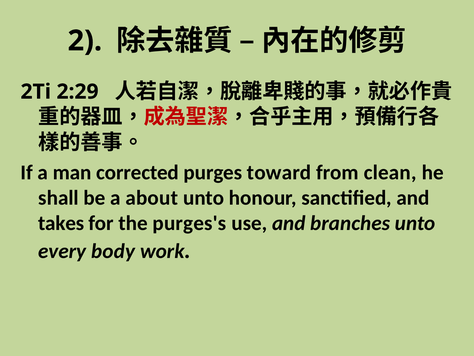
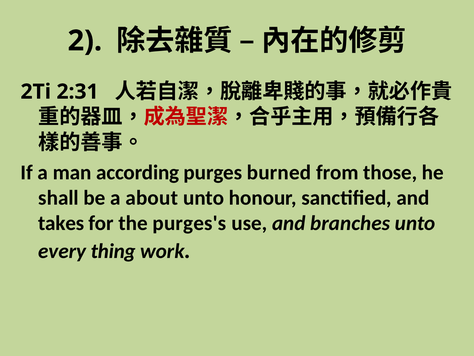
2:29: 2:29 -> 2:31
corrected: corrected -> according
toward: toward -> burned
clean: clean -> those
body: body -> thing
